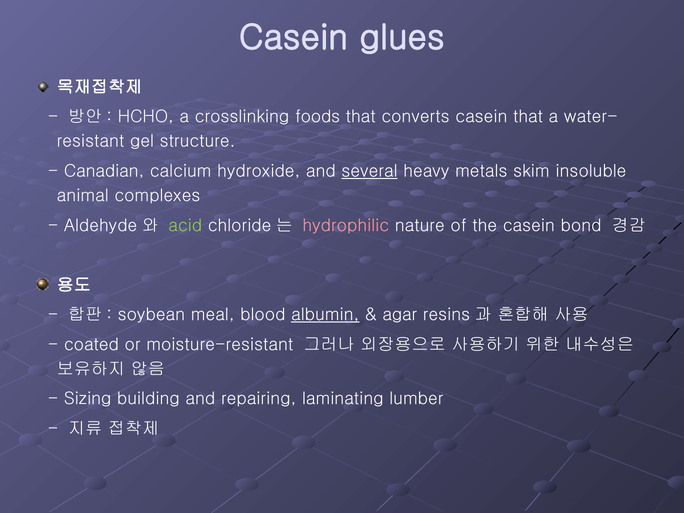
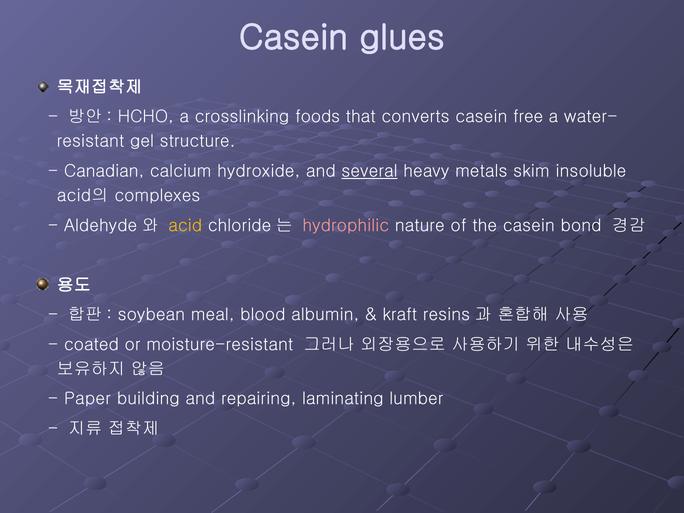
casein that: that -> free
animal: animal -> acid의
acid colour: light green -> yellow
albumin underline: present -> none
agar: agar -> kraft
Sizing: Sizing -> Paper
